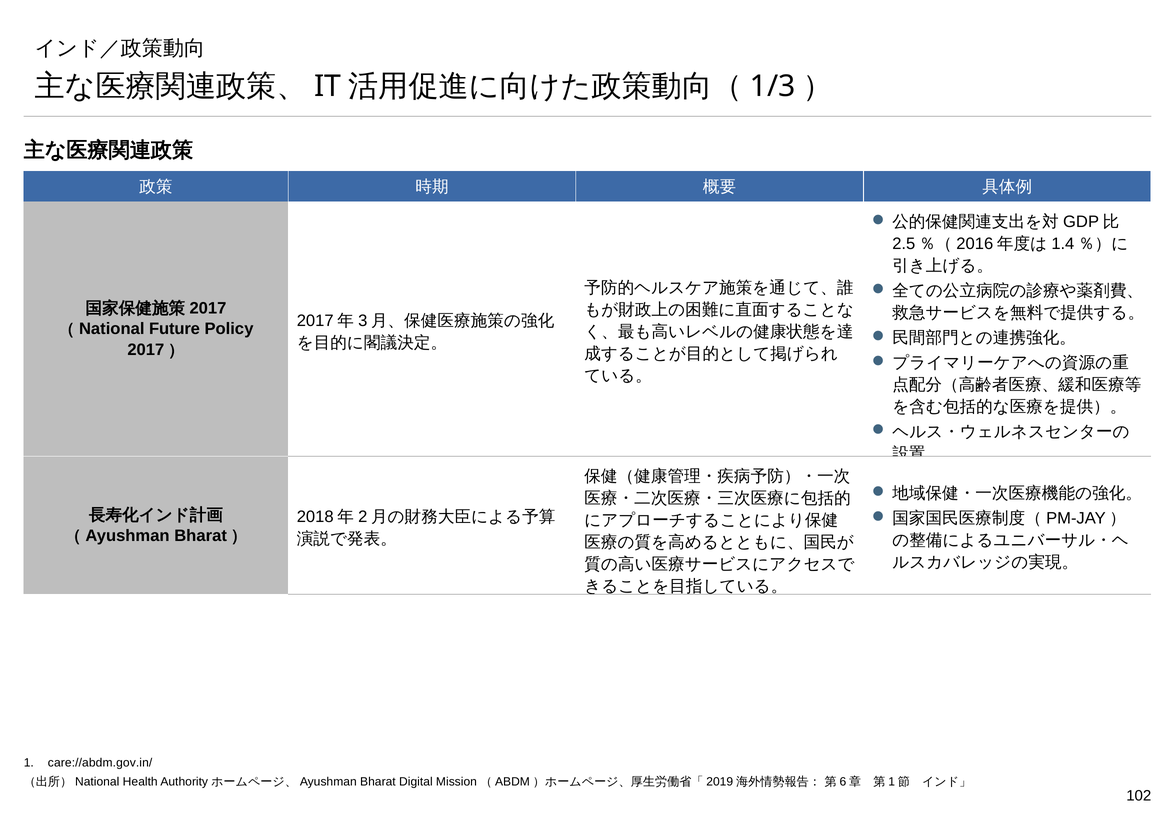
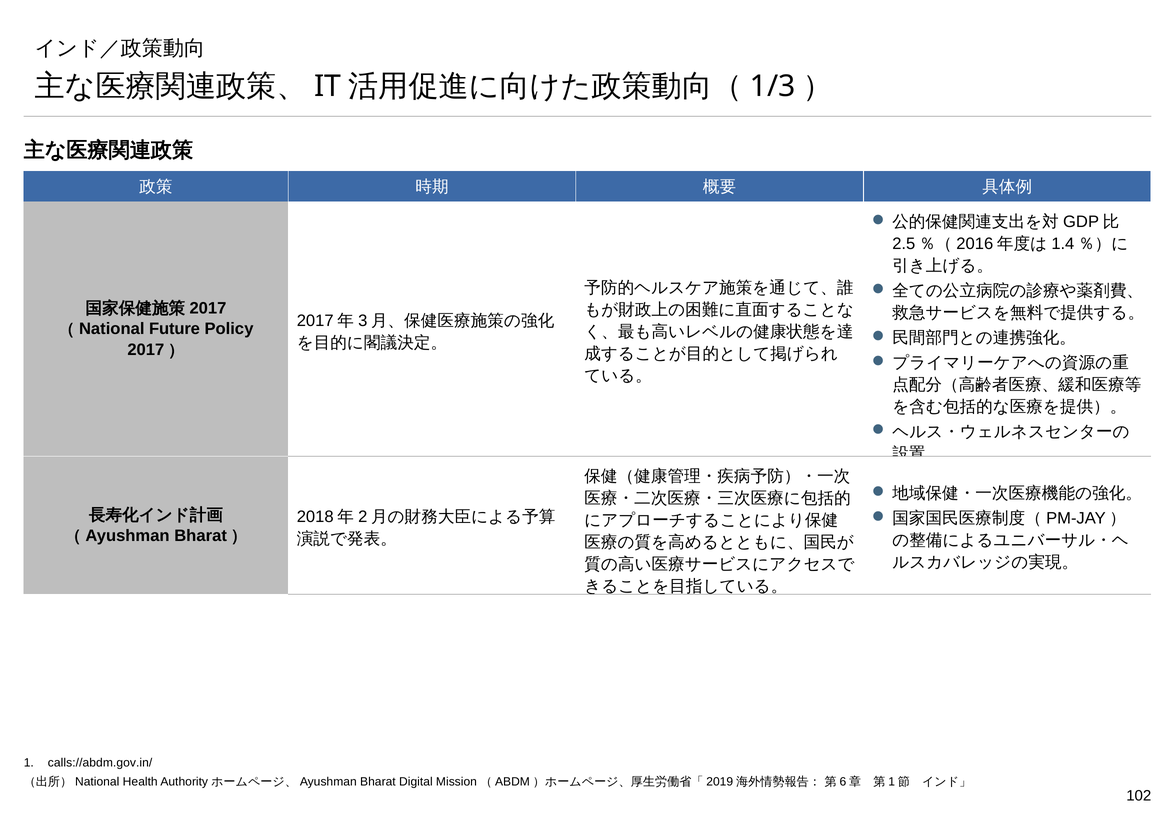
care://abdm.gov.in/: care://abdm.gov.in/ -> calls://abdm.gov.in/
